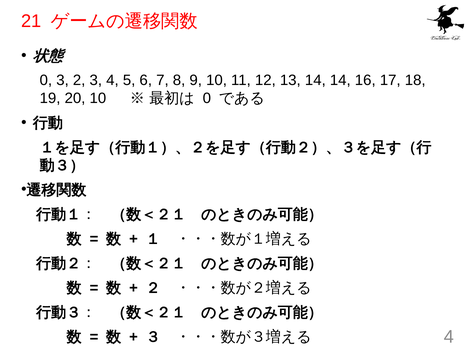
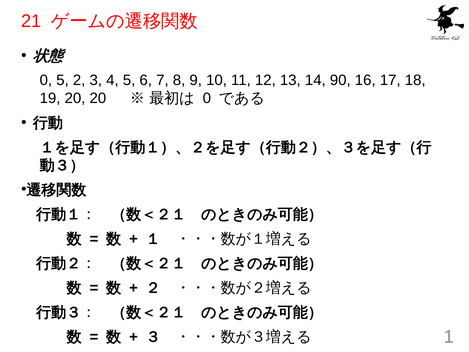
0 3: 3 -> 5
14 14: 14 -> 90
20 10: 10 -> 20
4 at (449, 337): 4 -> 1
